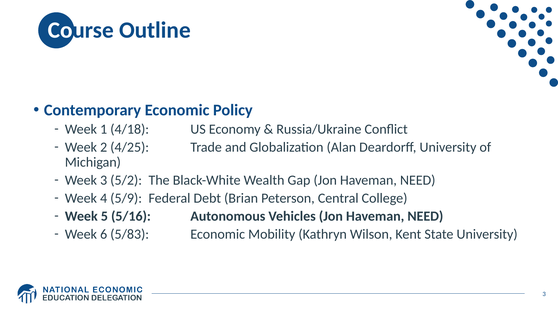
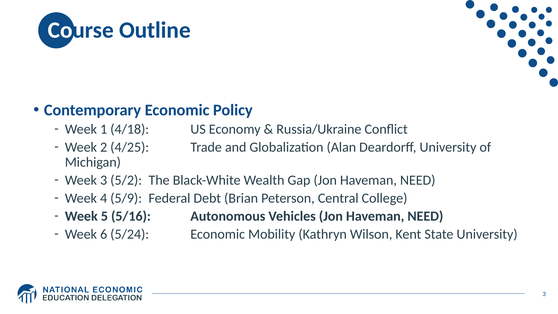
5/83: 5/83 -> 5/24
